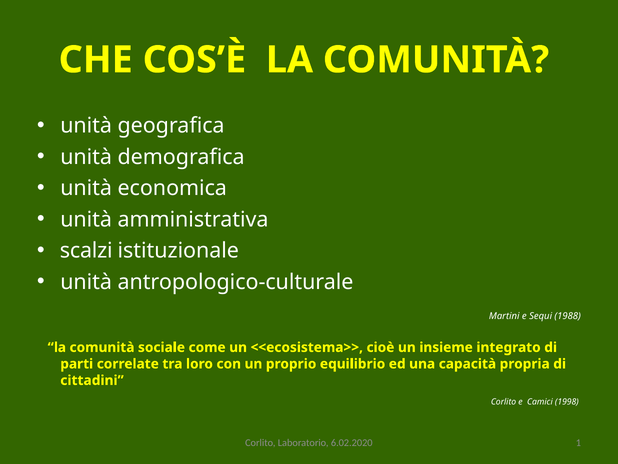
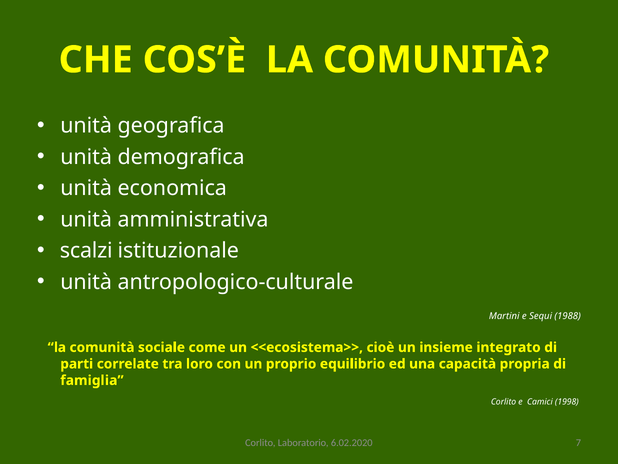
cittadini: cittadini -> famiglia
1: 1 -> 7
